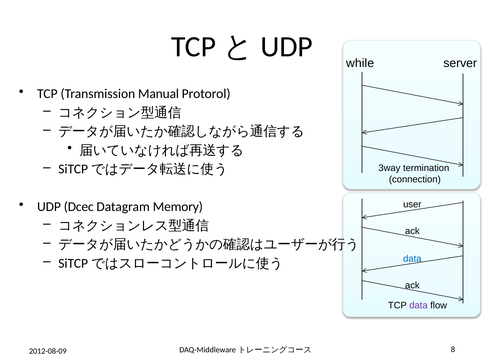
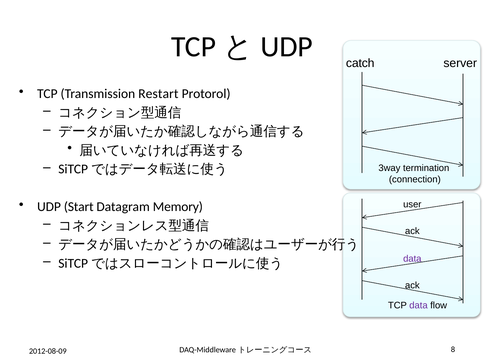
while: while -> catch
Manual: Manual -> Restart
Dcec: Dcec -> Start
data at (412, 259) colour: blue -> purple
